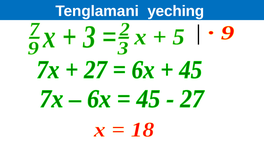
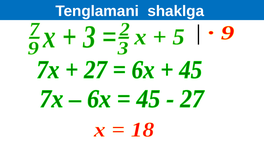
yeching: yeching -> shaklga
